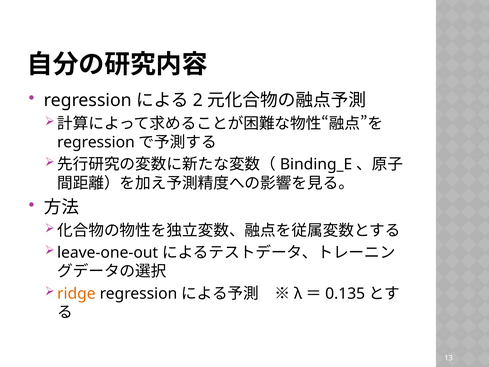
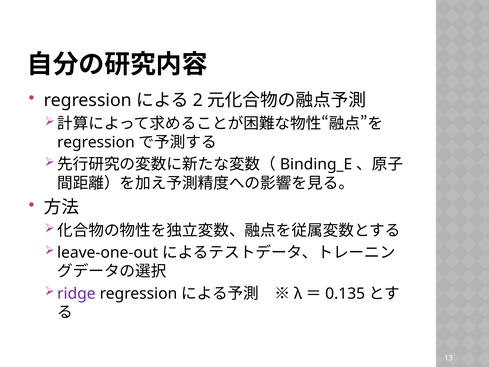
ridge colour: orange -> purple
